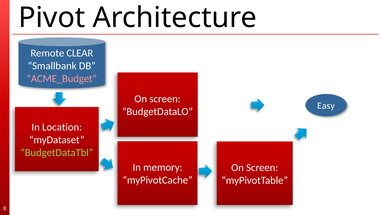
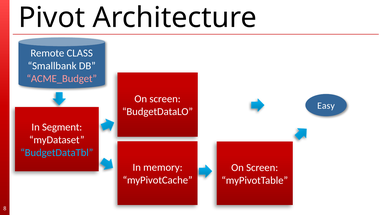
CLEAR: CLEAR -> CLASS
Location: Location -> Segment
BudgetDataTbl colour: light green -> light blue
